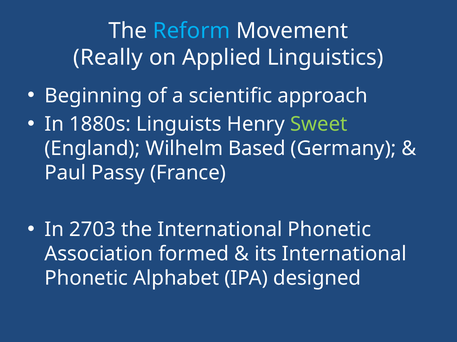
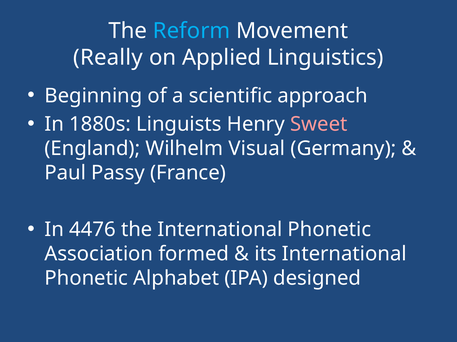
Sweet colour: light green -> pink
Based: Based -> Visual
2703: 2703 -> 4476
